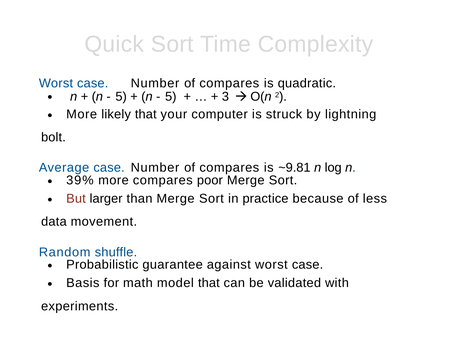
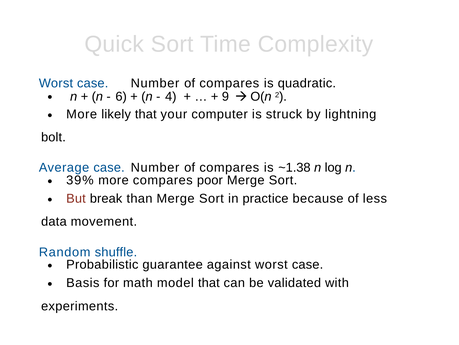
5 at (121, 96): 5 -> 6
5 at (171, 96): 5 -> 4
3: 3 -> 9
~9.81: ~9.81 -> ~1.38
larger: larger -> break
